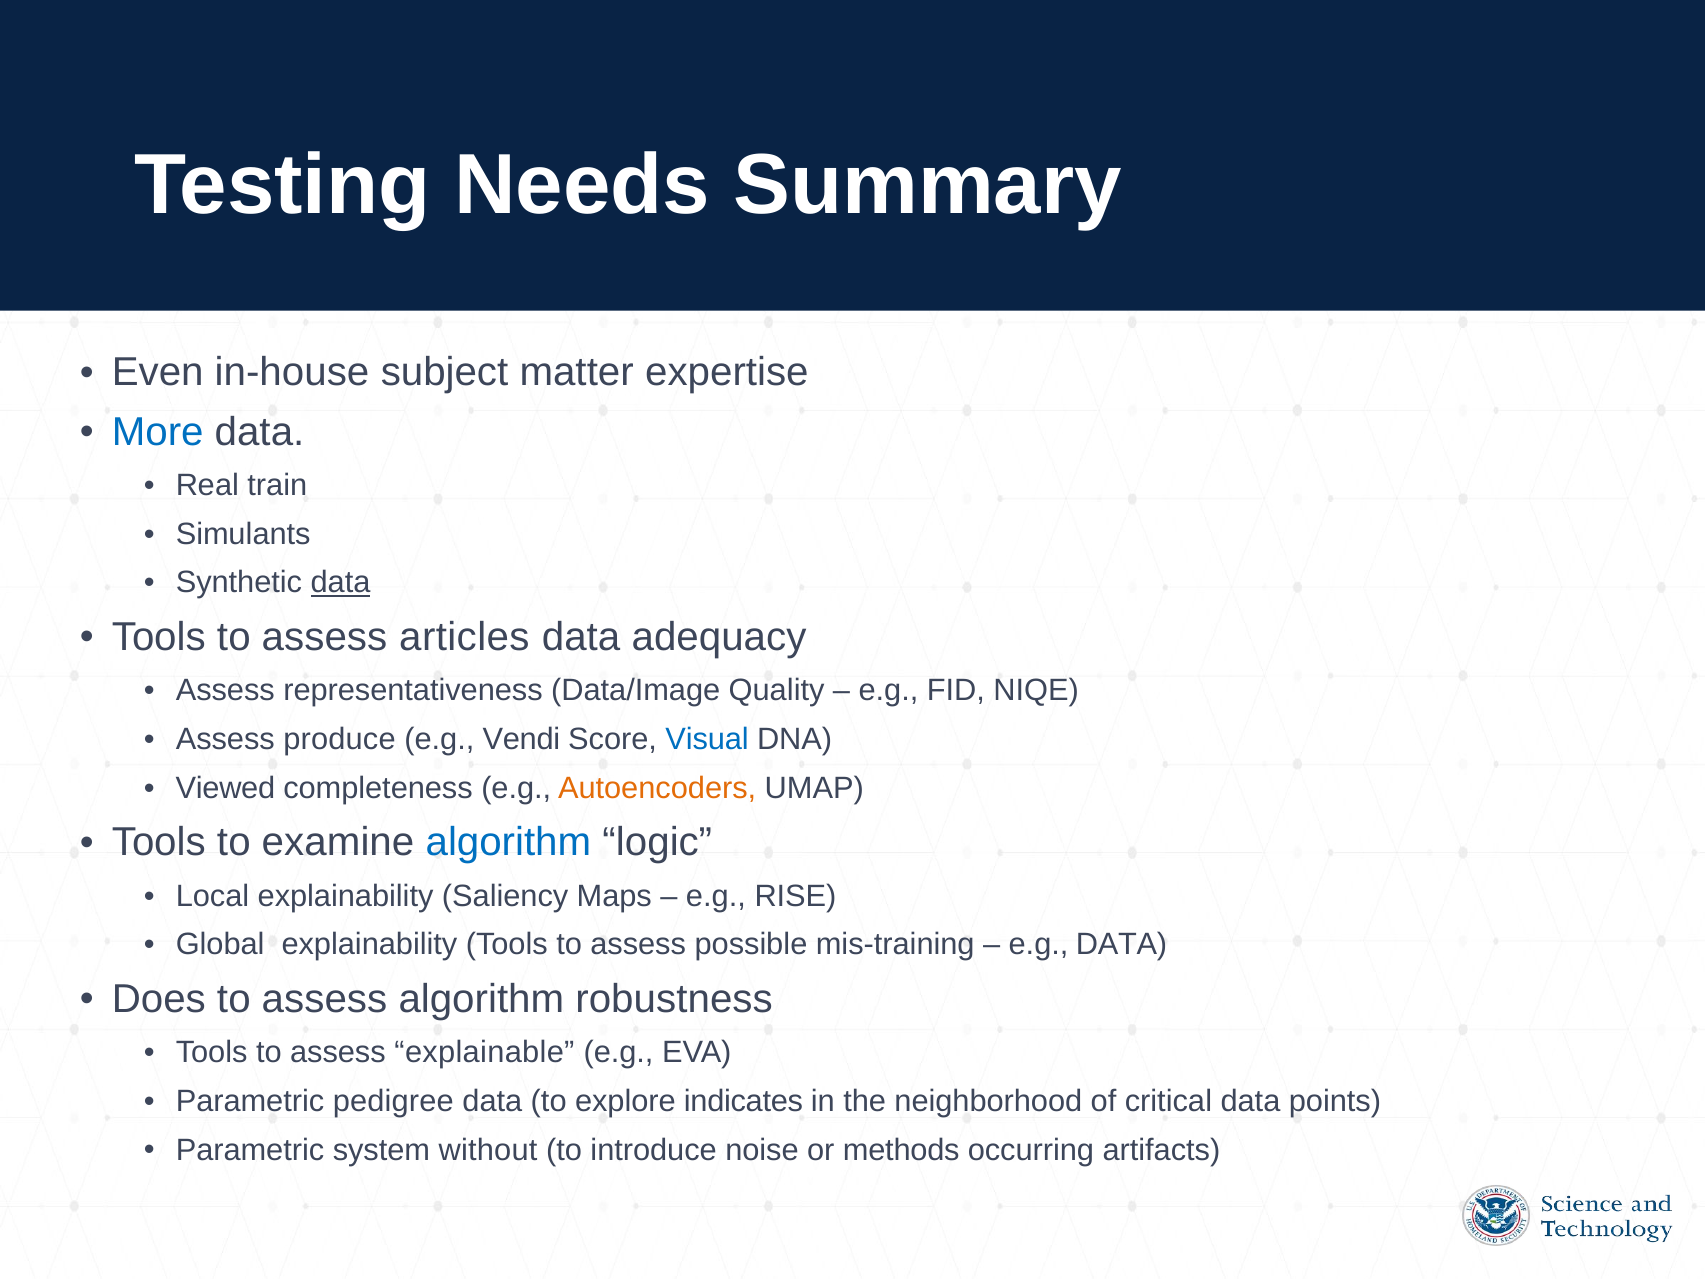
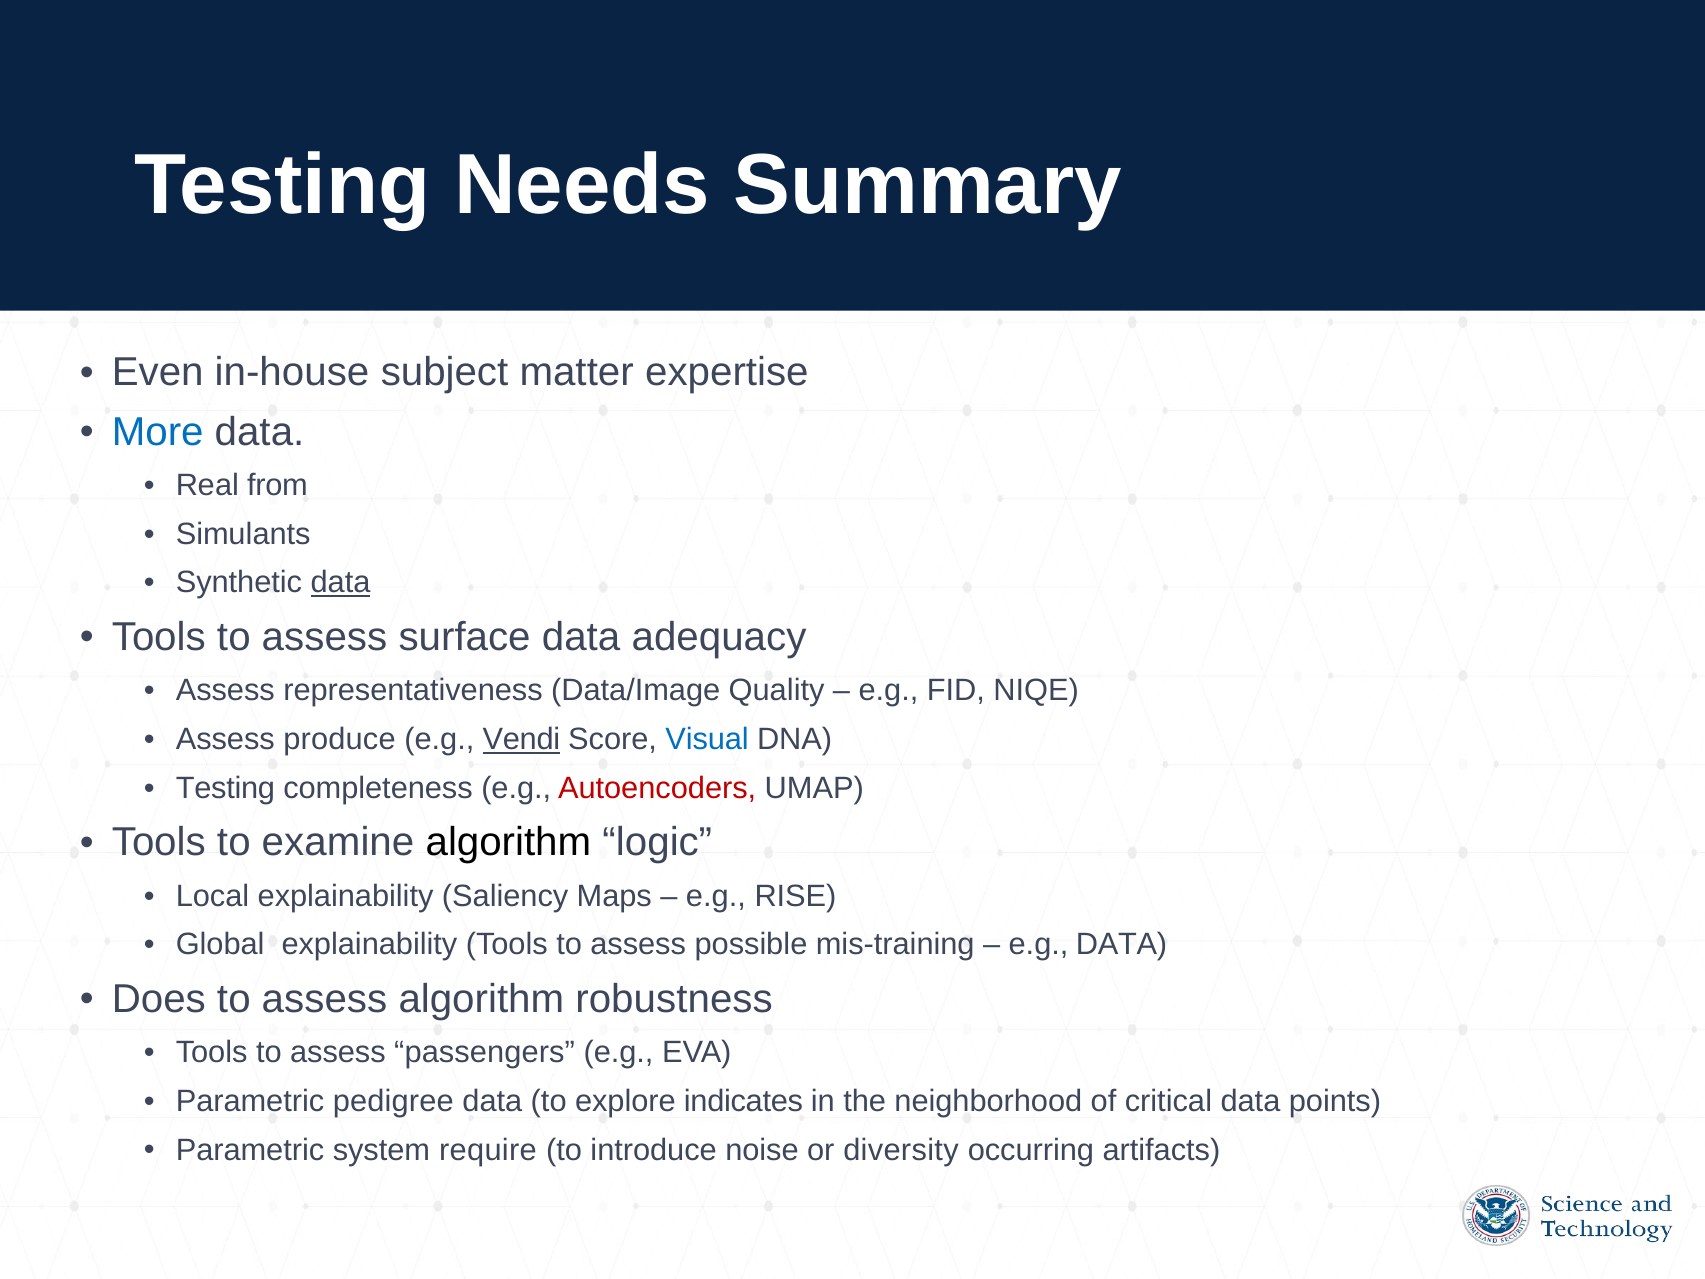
train: train -> from
articles: articles -> surface
Vendi underline: none -> present
Viewed at (225, 788): Viewed -> Testing
Autoencoders colour: orange -> red
algorithm at (508, 842) colour: blue -> black
explainable: explainable -> passengers
without: without -> require
methods: methods -> diversity
